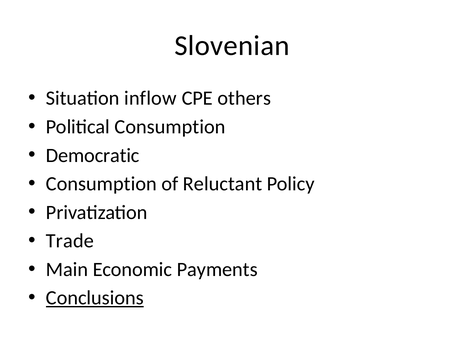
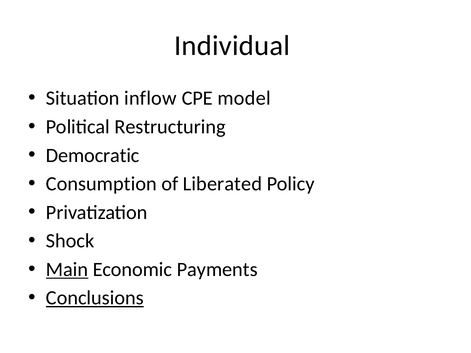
Slovenian: Slovenian -> Individual
others: others -> model
Political Consumption: Consumption -> Restructuring
Reluctant: Reluctant -> Liberated
Trade: Trade -> Shock
Main underline: none -> present
